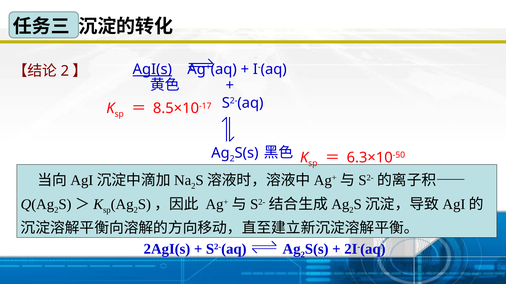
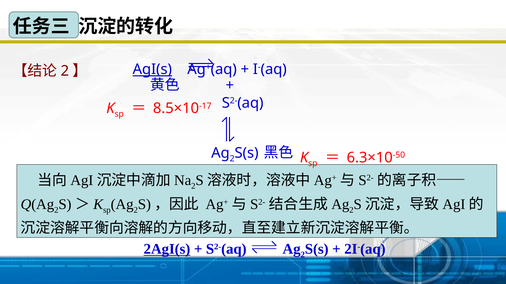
2AgI(s underline: none -> present
